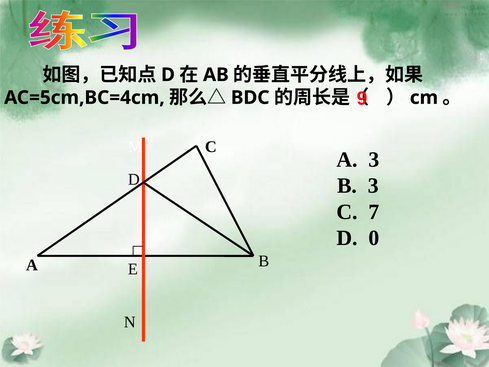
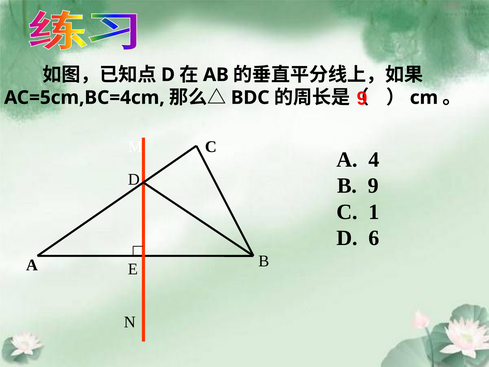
A 3: 3 -> 4
B 3: 3 -> 9
7: 7 -> 1
0: 0 -> 6
